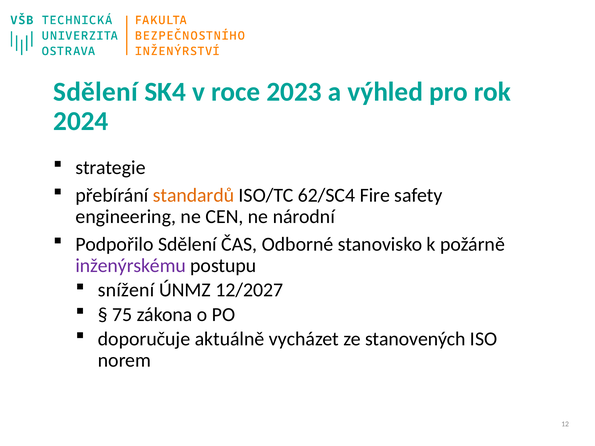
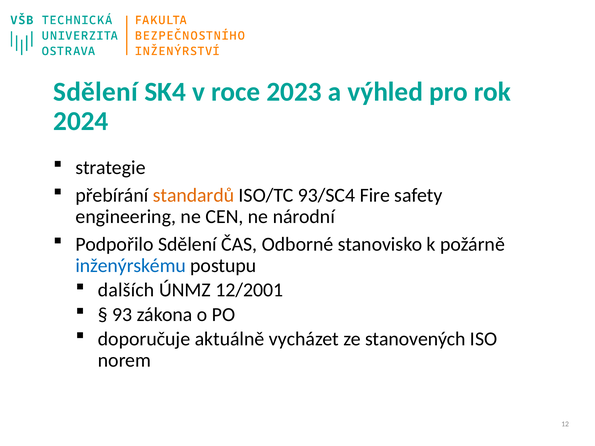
62/SC4: 62/SC4 -> 93/SC4
inženýrskému colour: purple -> blue
snížení: snížení -> dalších
12/2027: 12/2027 -> 12/2001
75: 75 -> 93
